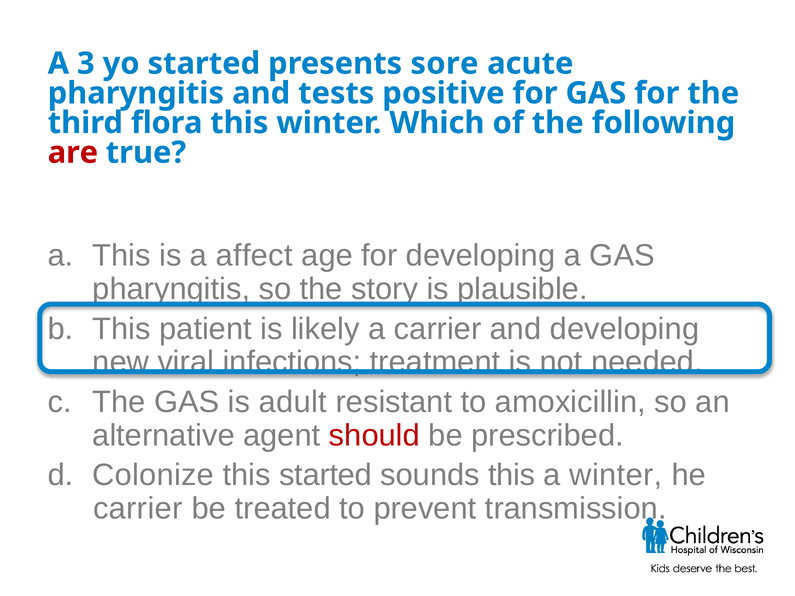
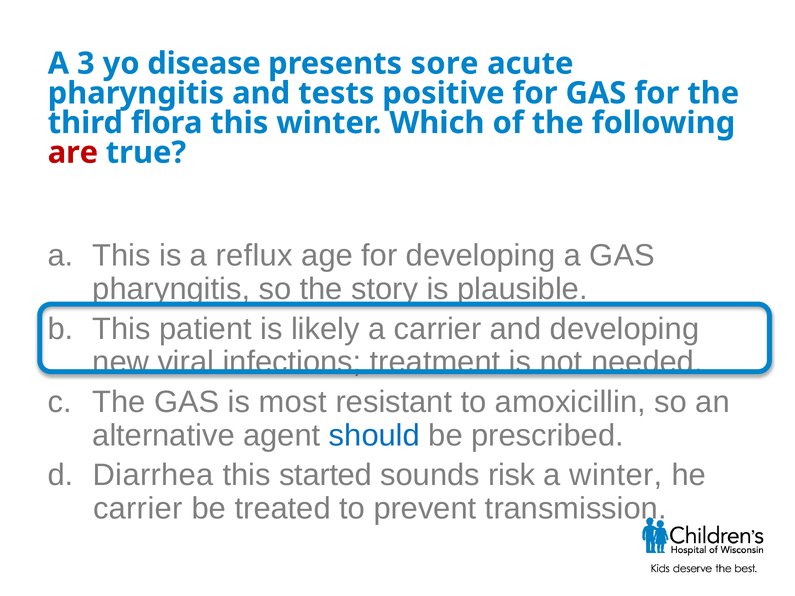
yo started: started -> disease
affect: affect -> reflux
adult: adult -> most
should colour: red -> blue
Colonize: Colonize -> Diarrhea
sounds this: this -> risk
